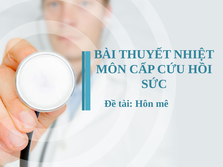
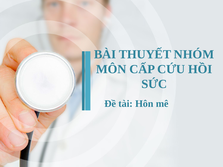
NHIỆT: NHIỆT -> NHÓM
